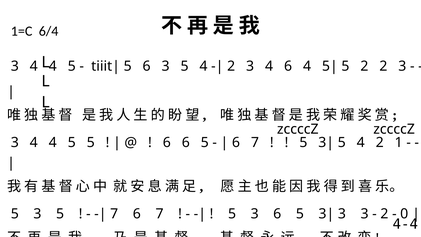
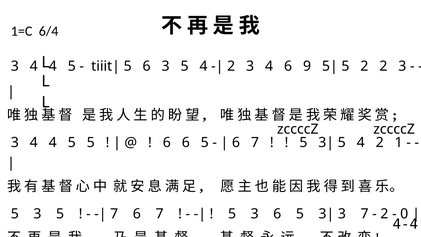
6 4: 4 -> 9
3 3: 3 -> 7
